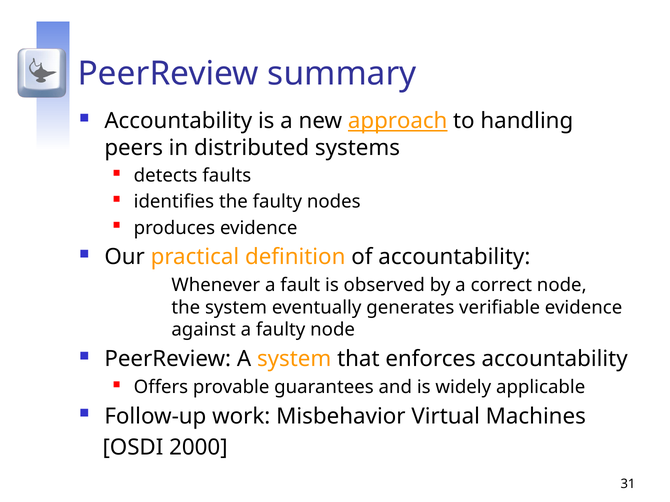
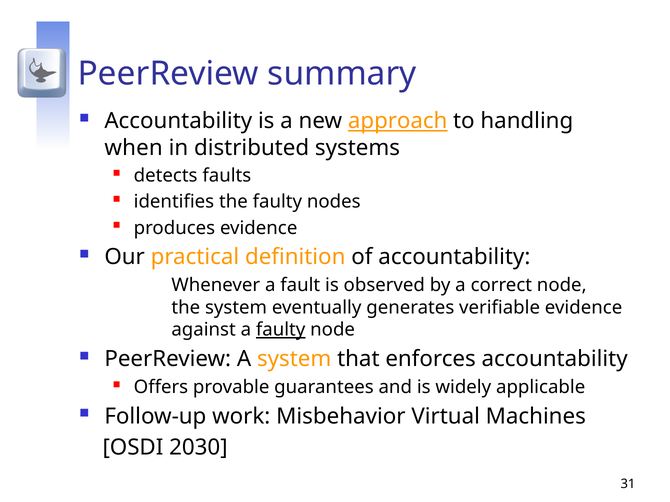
peers: peers -> when
faulty at (281, 330) underline: none -> present
2000: 2000 -> 2030
